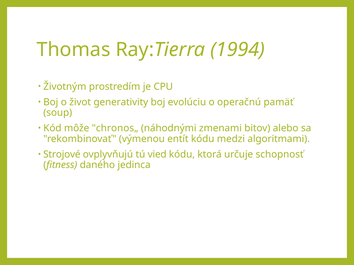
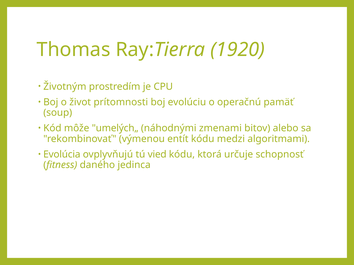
1994: 1994 -> 1920
generativity: generativity -> prítomnosti
chronos„: chronos„ -> umelých„
Strojové: Strojové -> Evolúcia
